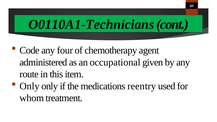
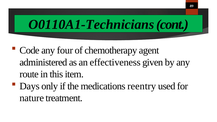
occupational: occupational -> effectiveness
Only at (30, 86): Only -> Days
whom: whom -> nature
